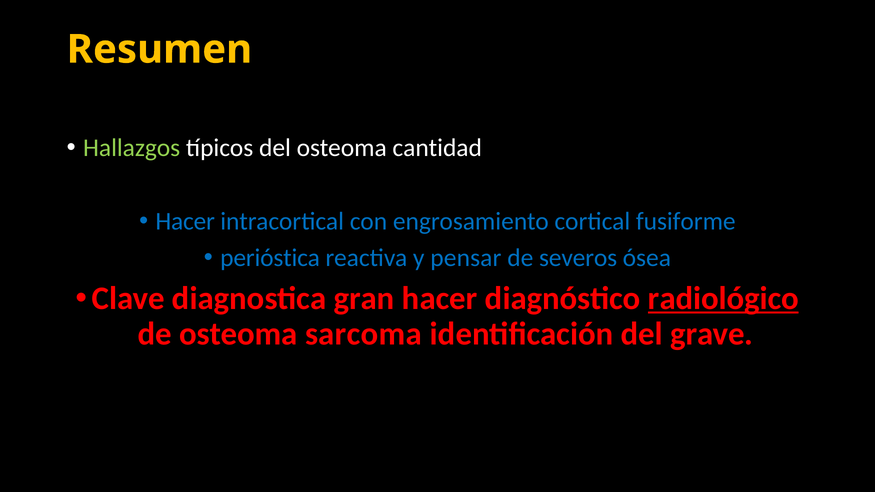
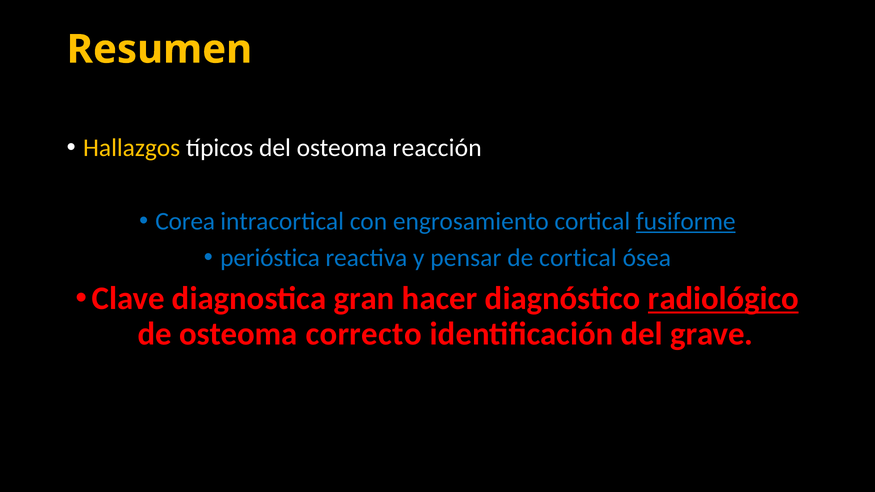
Hallazgos colour: light green -> yellow
cantidad: cantidad -> reacción
Hacer at (185, 221): Hacer -> Corea
fusiforme underline: none -> present
de severos: severos -> cortical
sarcoma: sarcoma -> correcto
